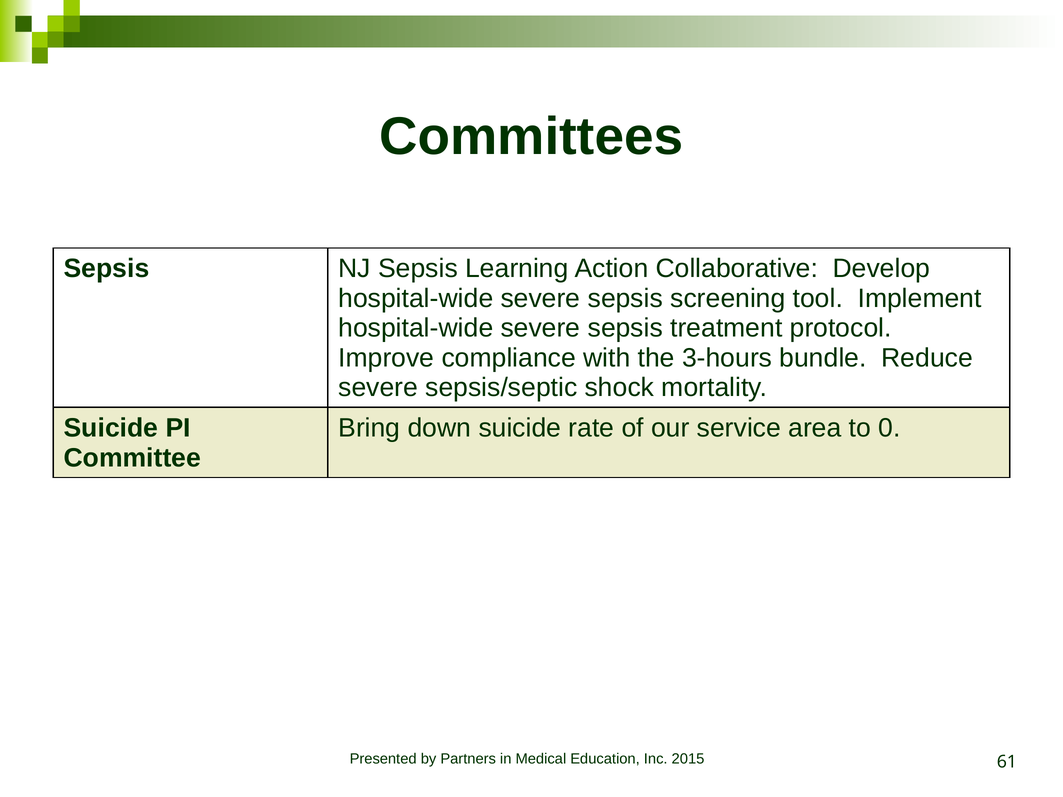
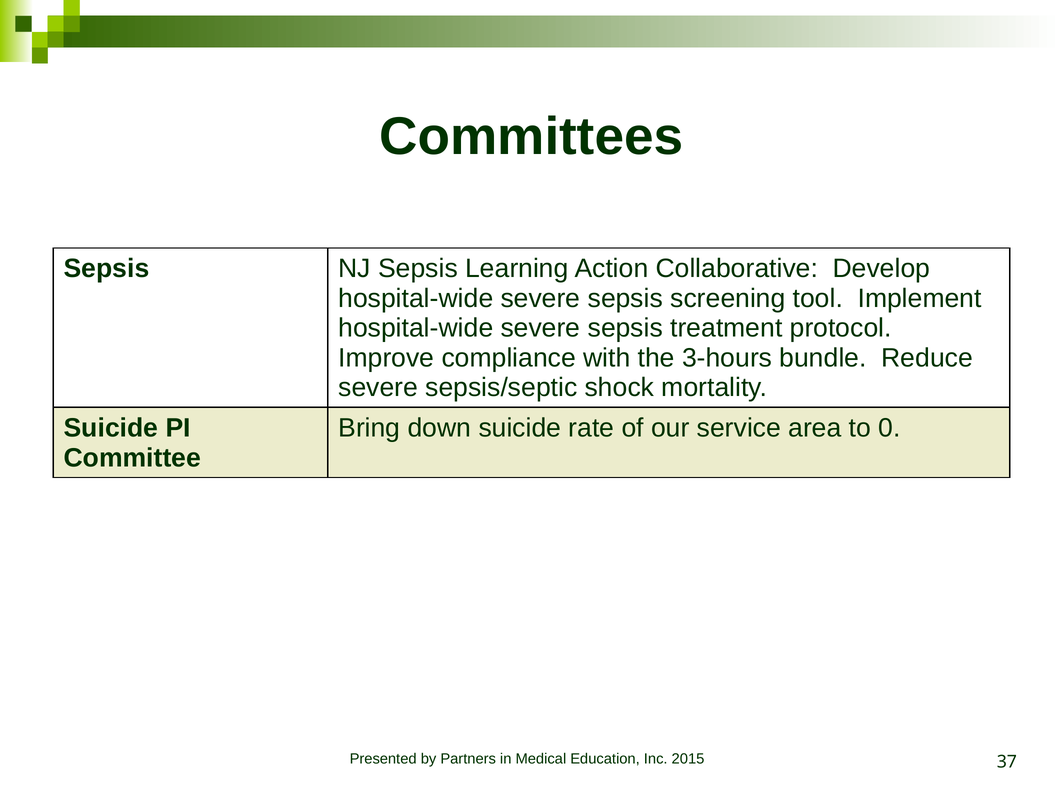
61: 61 -> 37
